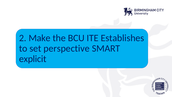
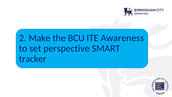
Establishes: Establishes -> Awareness
explicit: explicit -> tracker
